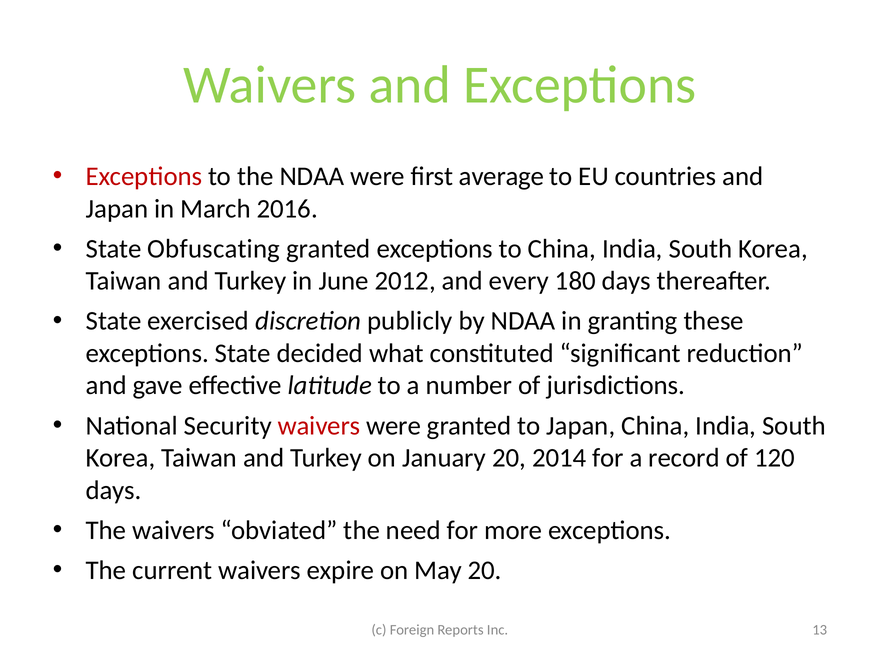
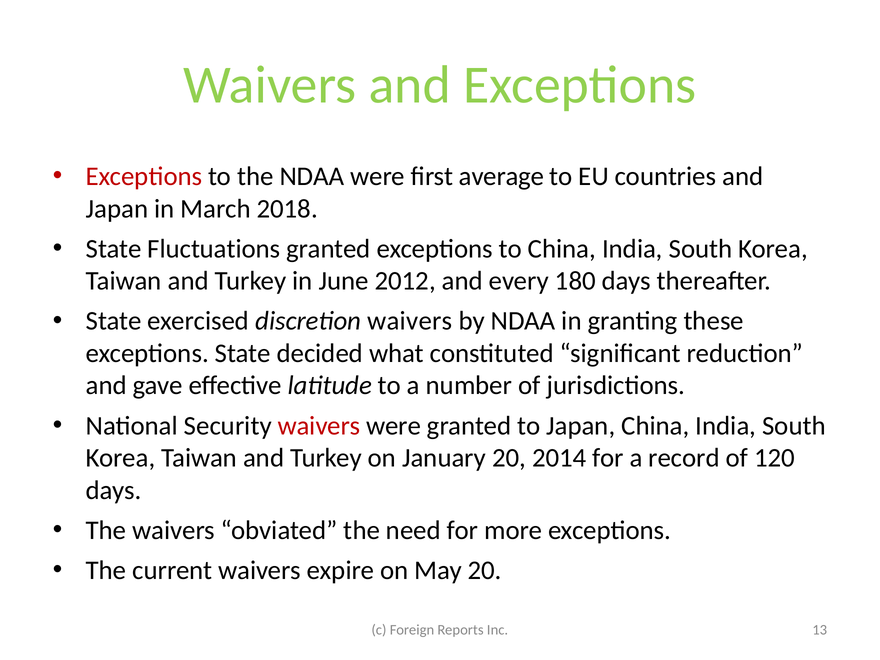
2016: 2016 -> 2018
Obfuscating: Obfuscating -> Fluctuations
discretion publicly: publicly -> waivers
